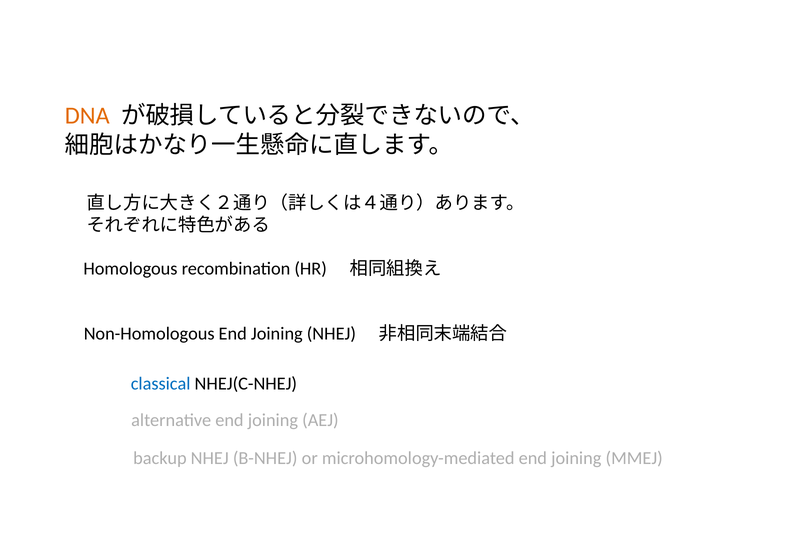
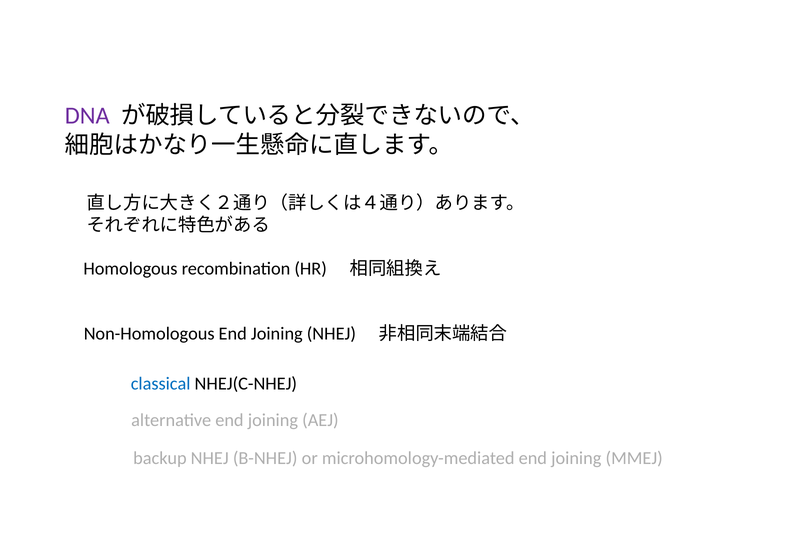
DNA colour: orange -> purple
